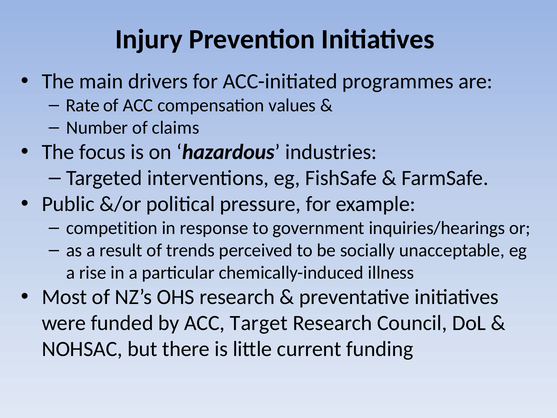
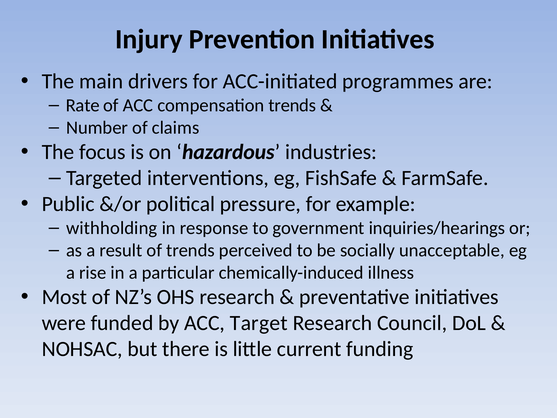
compensation values: values -> trends
competition: competition -> withholding
